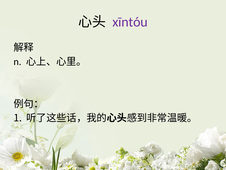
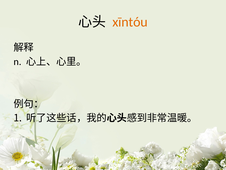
xīntóu colour: purple -> orange
